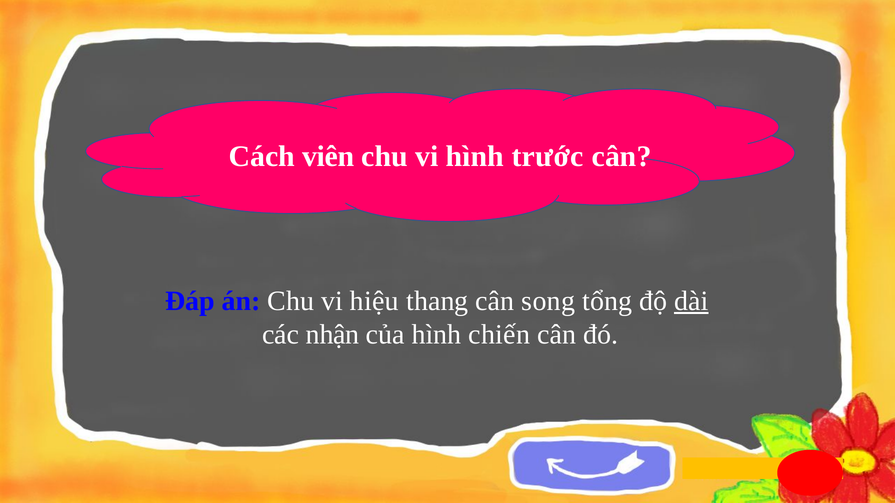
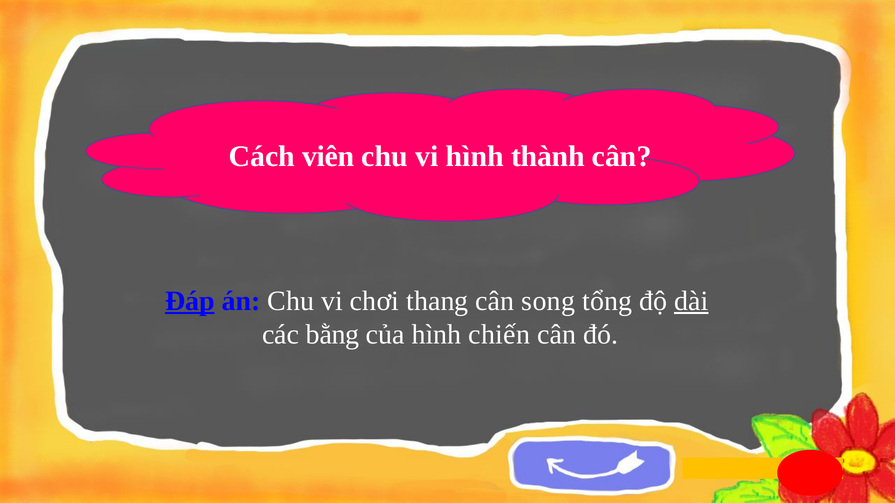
trước: trước -> thành
Đáp underline: none -> present
hiệu: hiệu -> chơi
nhận: nhận -> bằng
